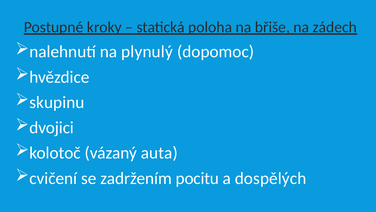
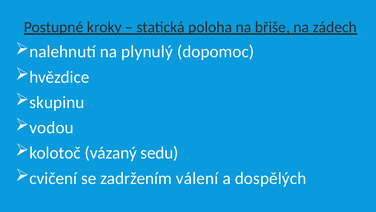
dvojici: dvojici -> vodou
auta: auta -> sedu
pocitu: pocitu -> válení
